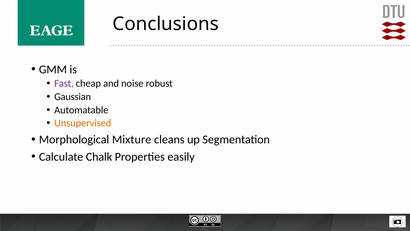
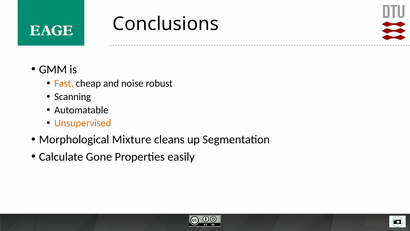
Fast colour: purple -> orange
Gaussian: Gaussian -> Scanning
Chalk: Chalk -> Gone
